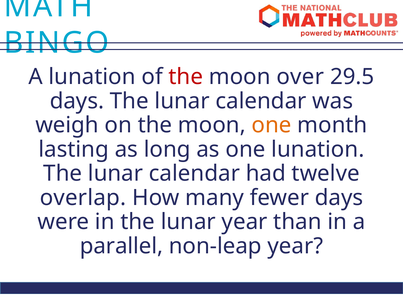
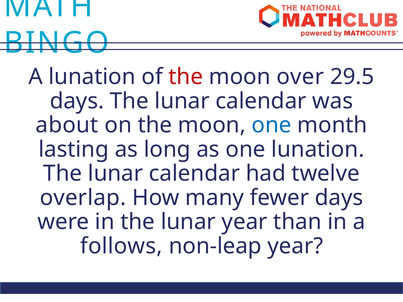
weigh: weigh -> about
one at (272, 125) colour: orange -> blue
parallel: parallel -> follows
